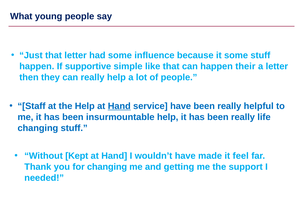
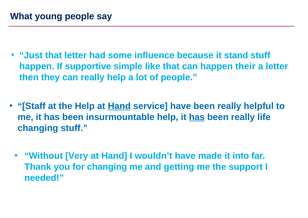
it some: some -> stand
has at (197, 117) underline: none -> present
Kept: Kept -> Very
feel: feel -> into
